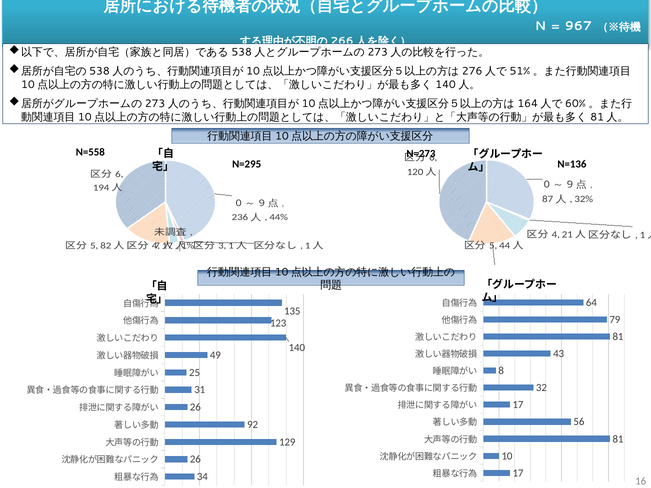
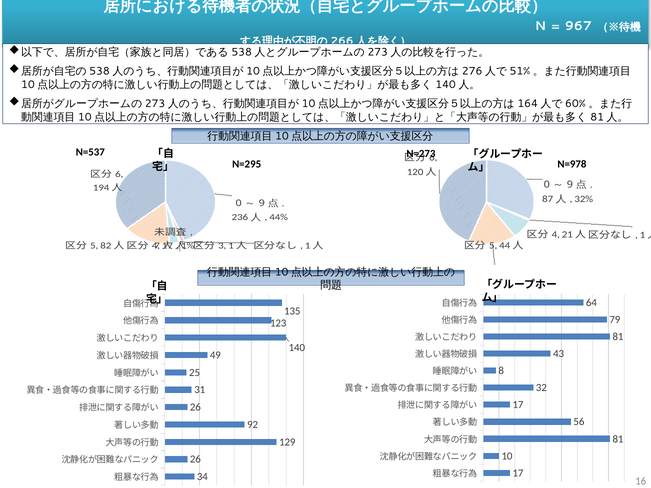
N=558: N=558 -> N=537
N=136: N=136 -> N=978
